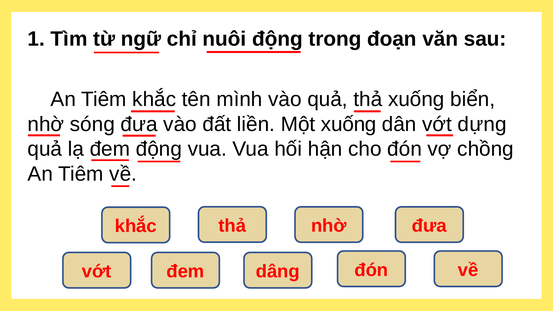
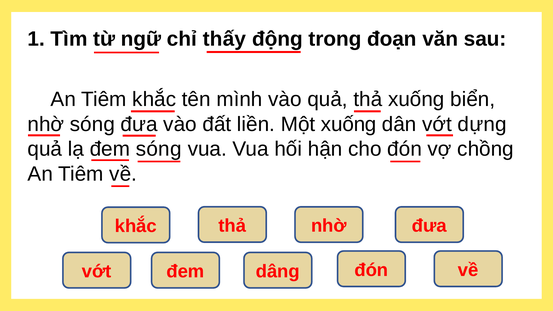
nuôi: nuôi -> thấy
đem động: động -> sóng
